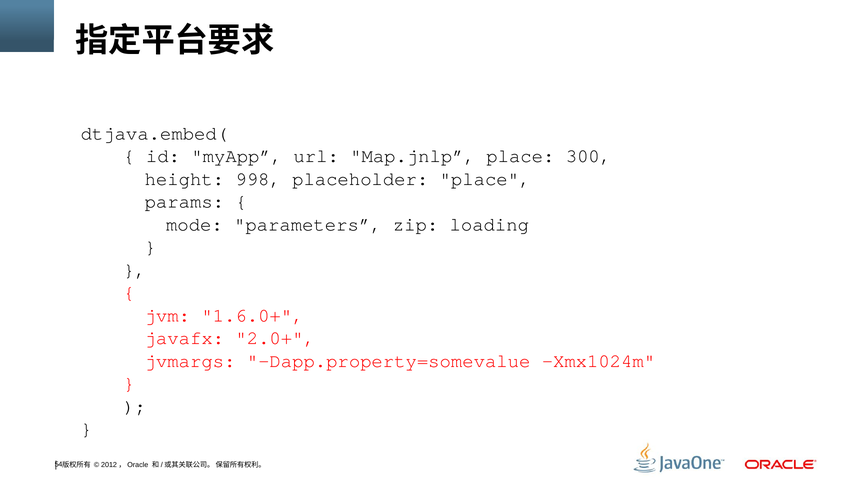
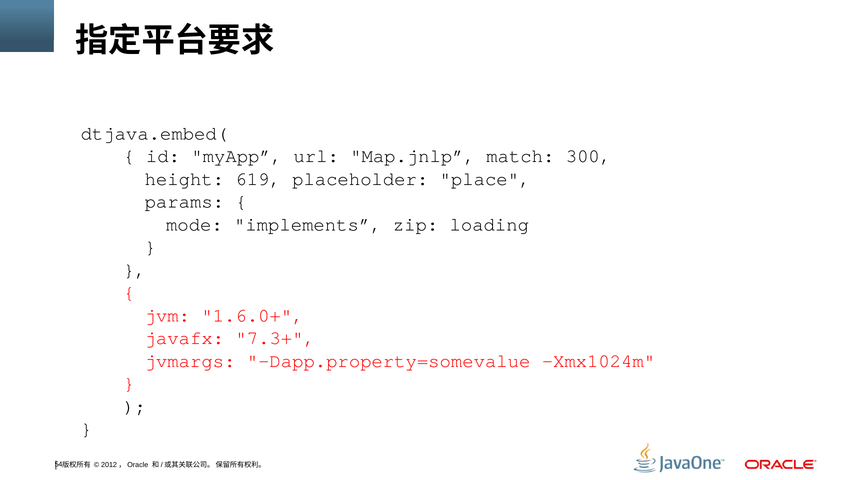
Map.jnlp place: place -> match
998: 998 -> 619
parameters: parameters -> implements
2.0+: 2.0+ -> 7.3+
